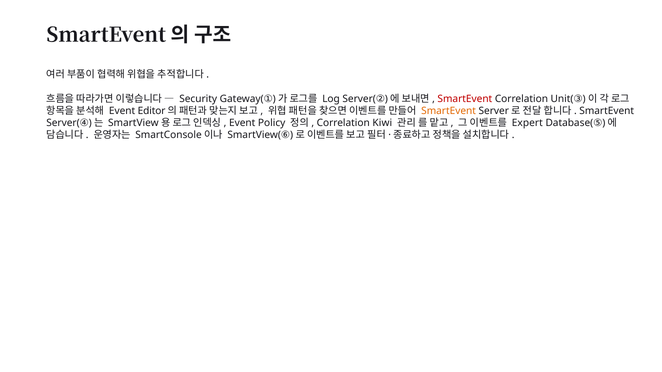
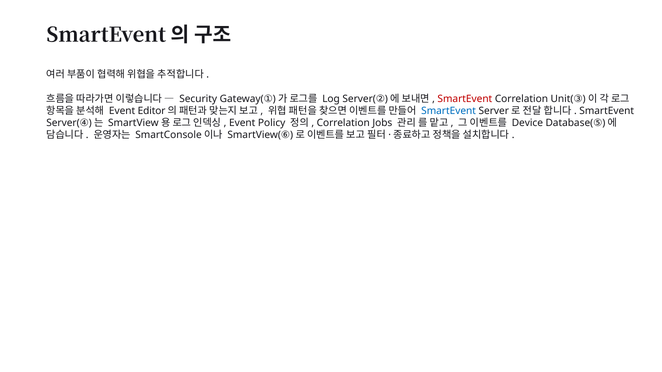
SmartEvent at (449, 111) colour: orange -> blue
Kiwi: Kiwi -> Jobs
Expert: Expert -> Device
